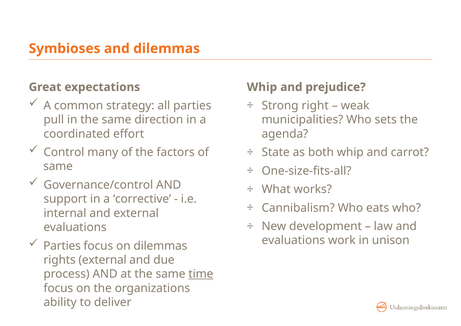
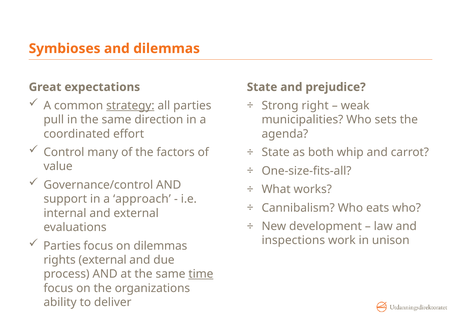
Whip at (262, 87): Whip -> State
strategy underline: none -> present
same at (58, 166): same -> value
corrective: corrective -> approach
evaluations at (293, 240): evaluations -> inspections
